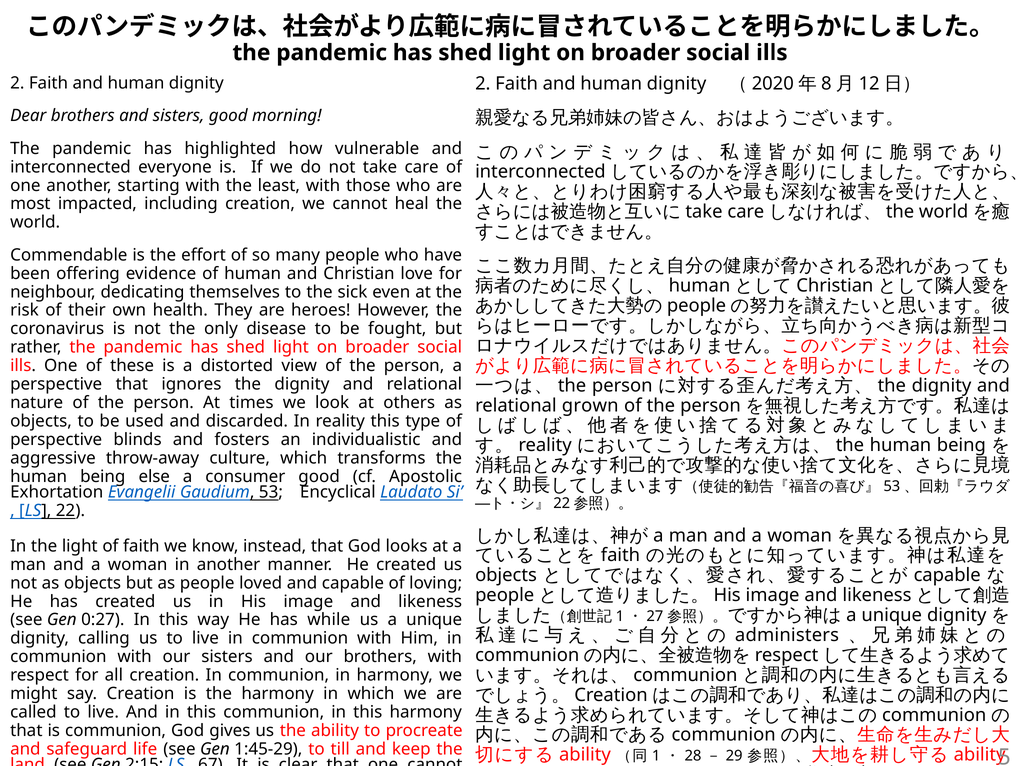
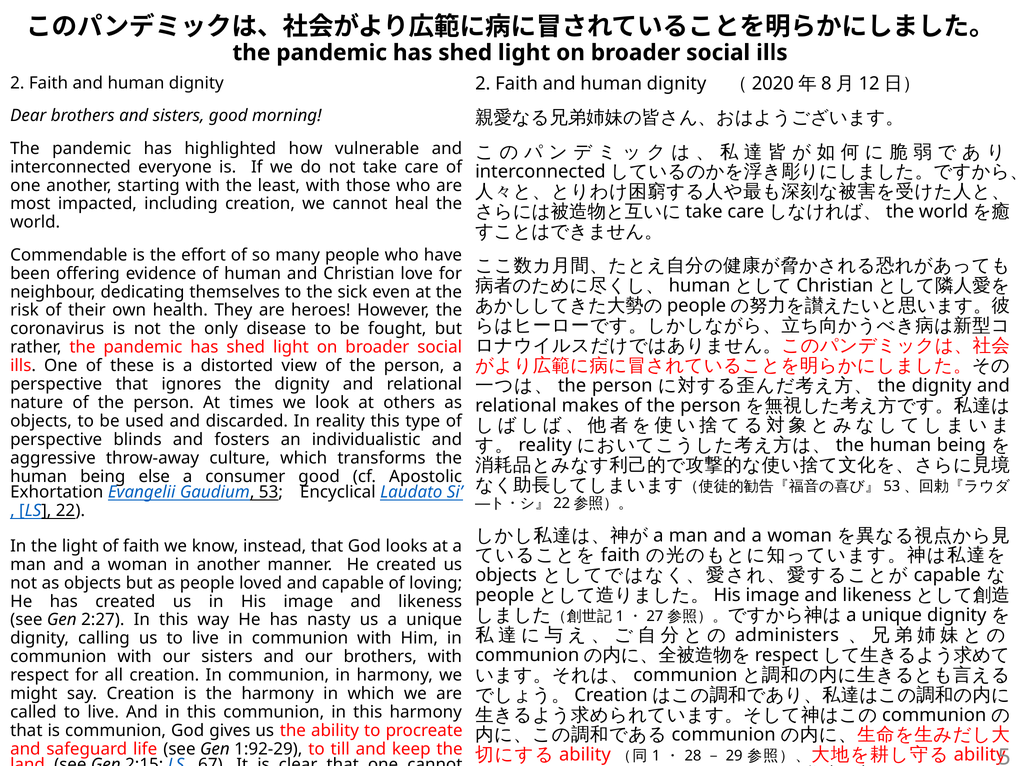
grown: grown -> makes
0:27: 0:27 -> 2:27
while: while -> nasty
1:45-29: 1:45-29 -> 1:92-29
